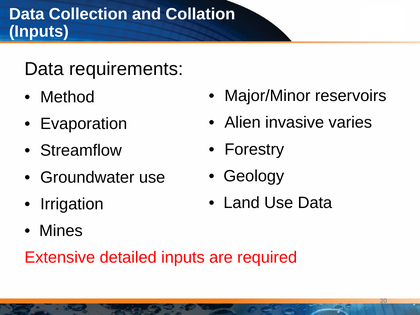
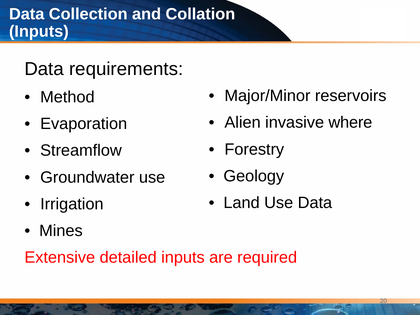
varies: varies -> where
